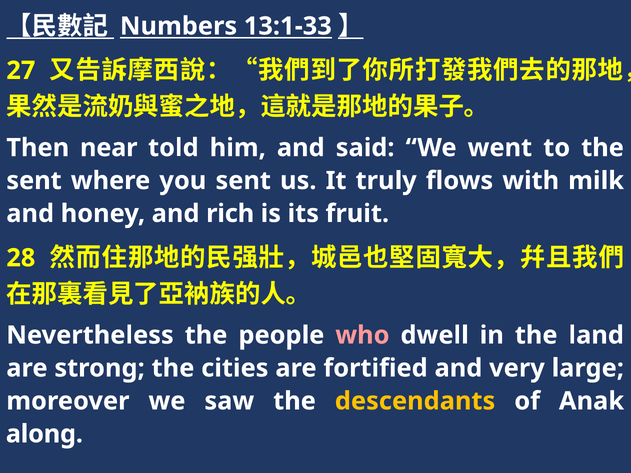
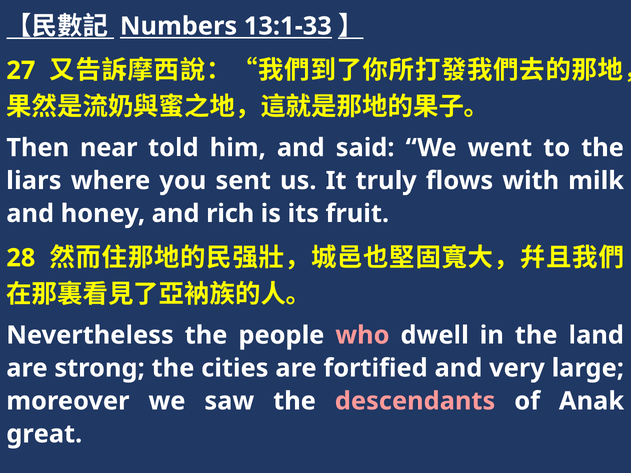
sent at (34, 181): sent -> liars
descendants colour: yellow -> pink
along: along -> great
